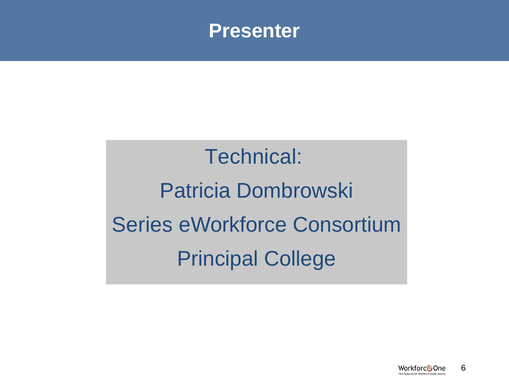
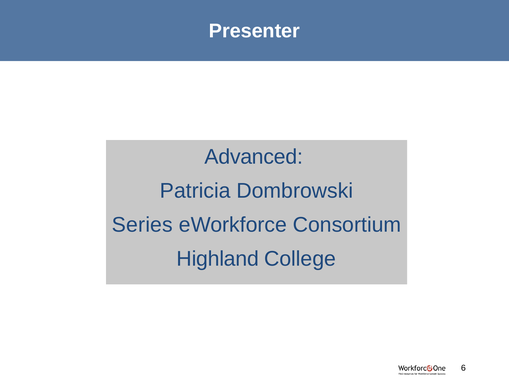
Technical: Technical -> Advanced
Principal: Principal -> Highland
